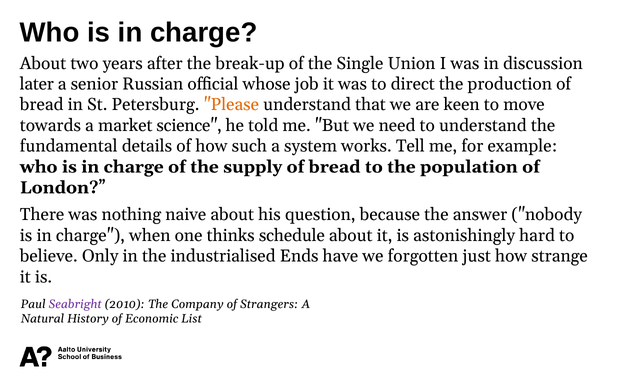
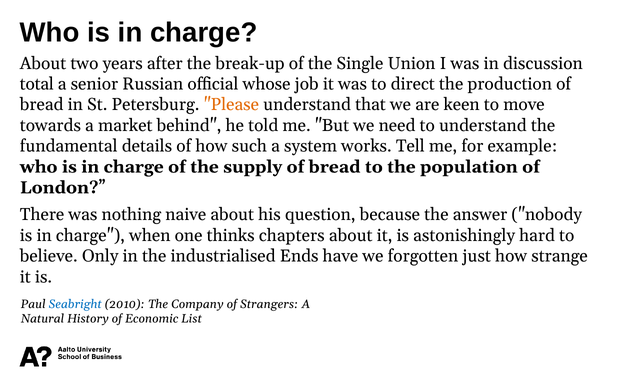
later: later -> total
science: science -> behind
schedule: schedule -> chapters
Seabright colour: purple -> blue
